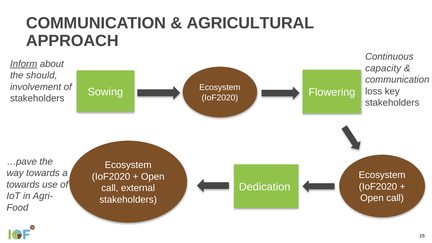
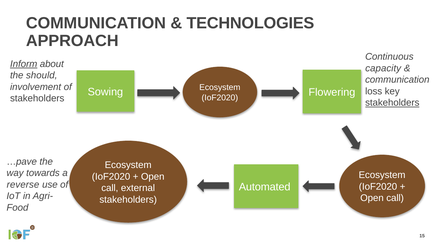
AGRICULTURAL: AGRICULTURAL -> TECHNOLOGIES
stakeholders at (392, 103) underline: none -> present
towards at (23, 185): towards -> reverse
Dedication: Dedication -> Automated
